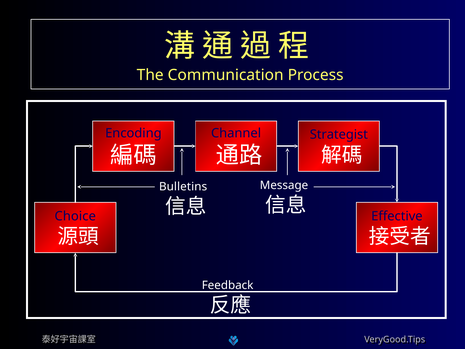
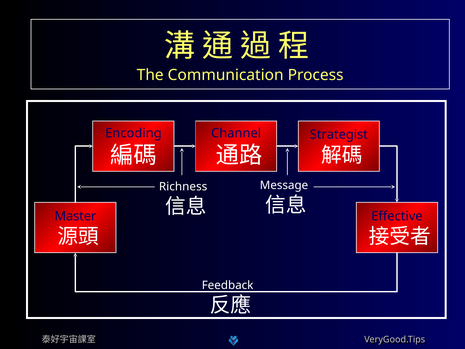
Bulletins: Bulletins -> Richness
Choice: Choice -> Master
